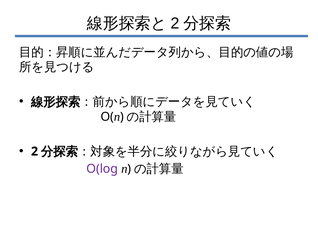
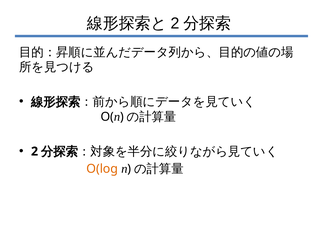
O(log colour: purple -> orange
